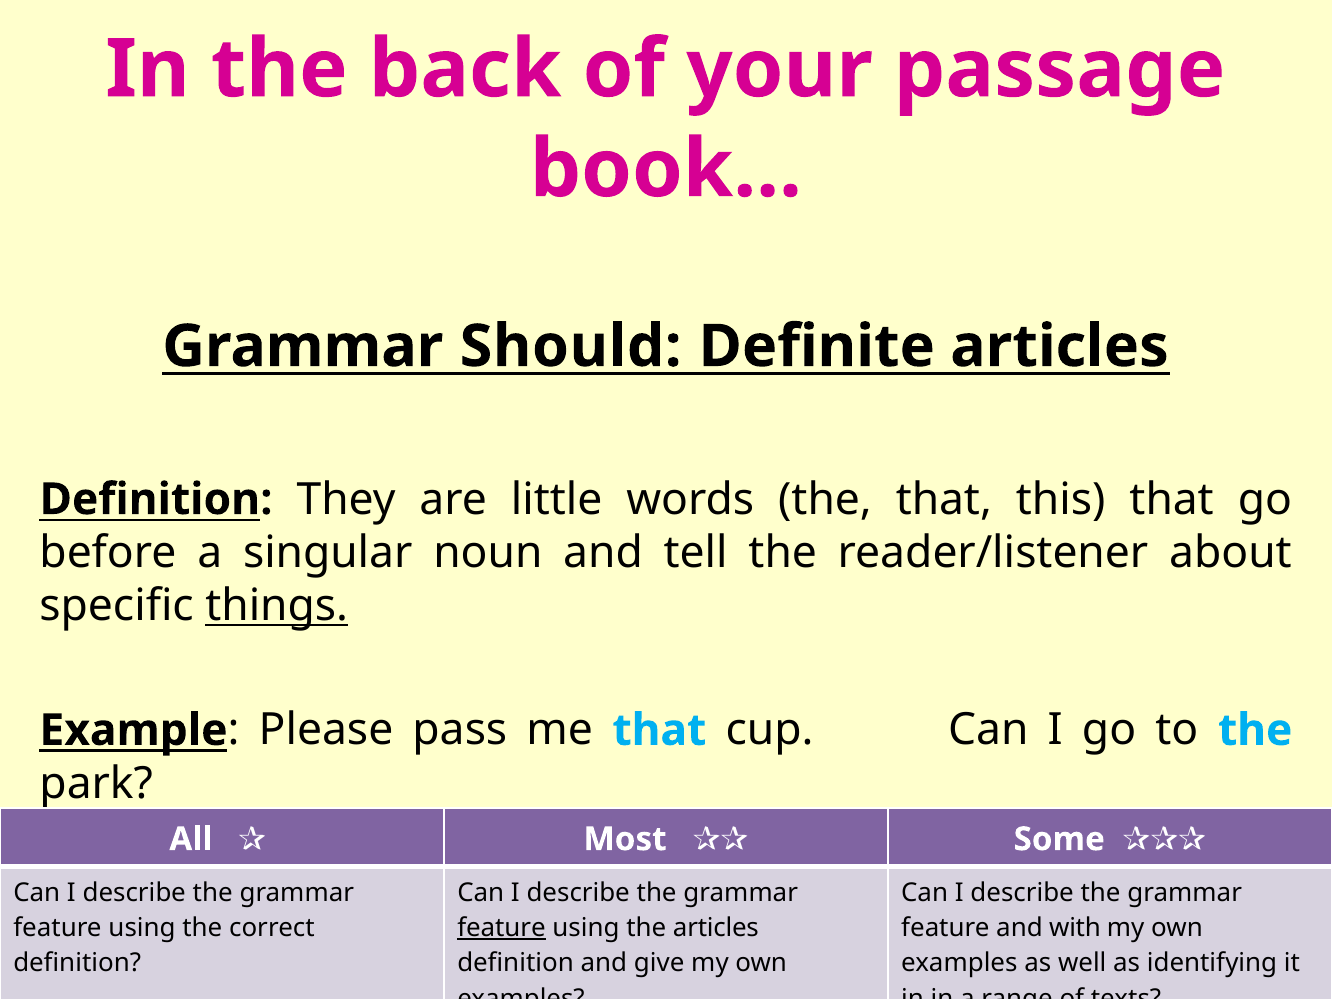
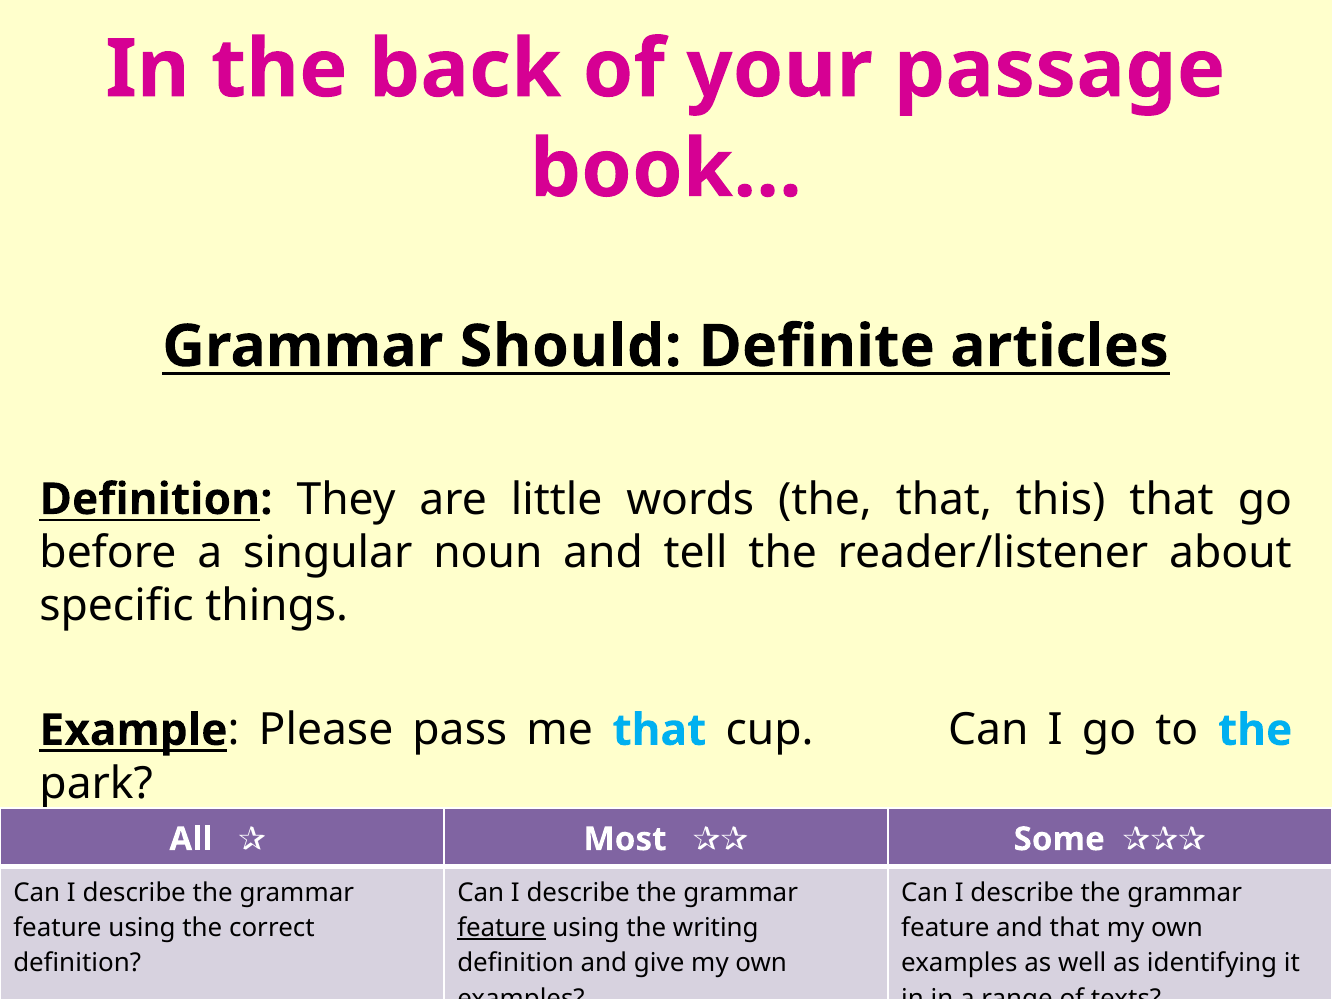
things underline: present -> none
the articles: articles -> writing
and with: with -> that
